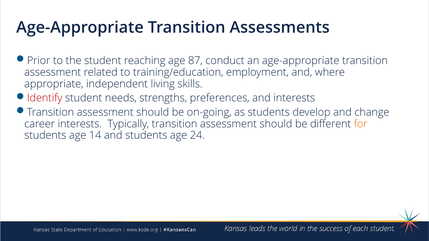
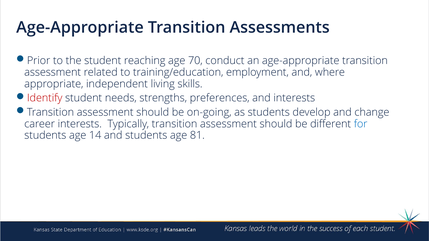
87: 87 -> 70
for colour: orange -> blue
24: 24 -> 81
